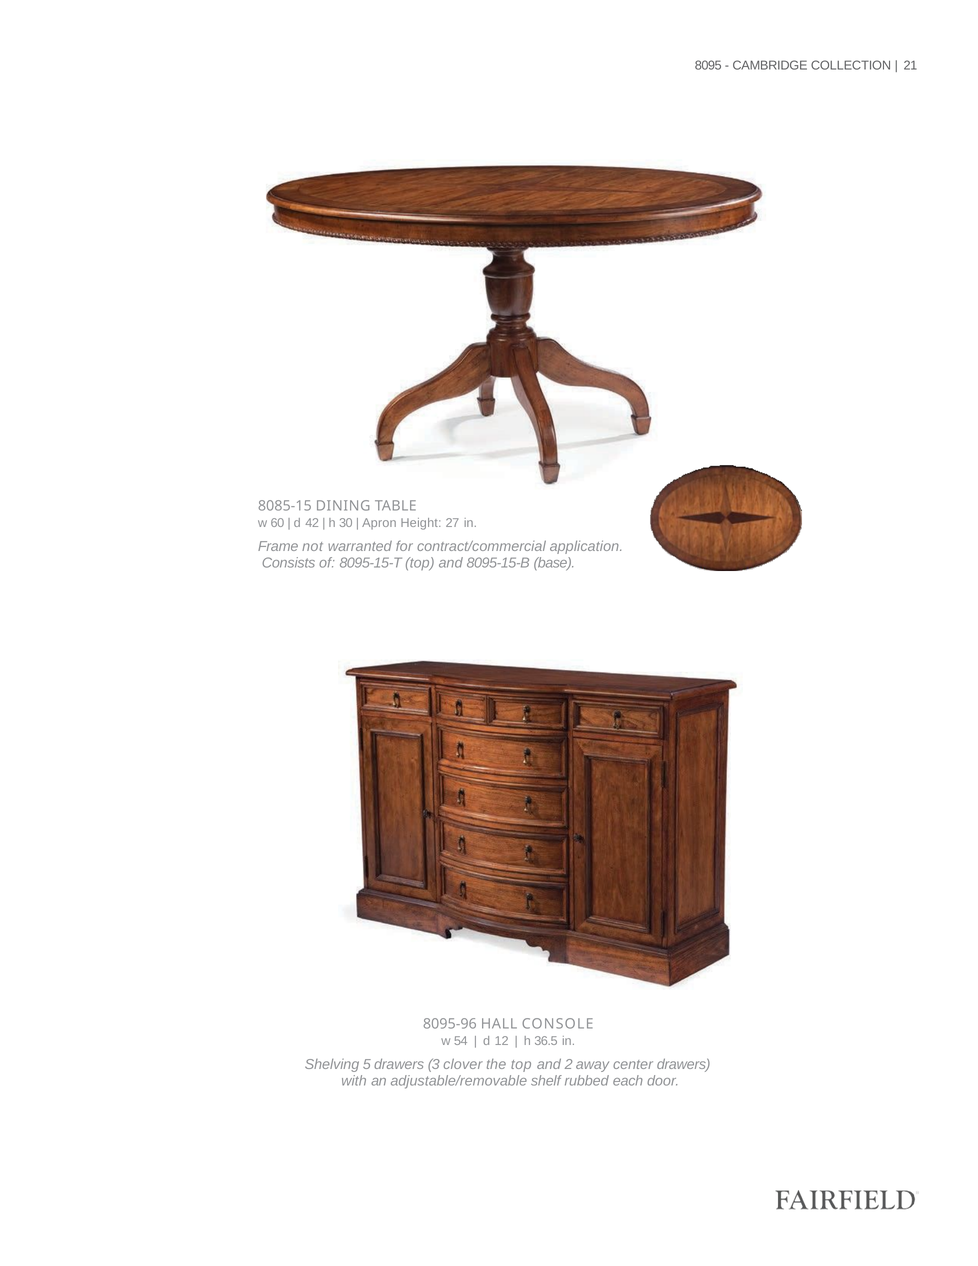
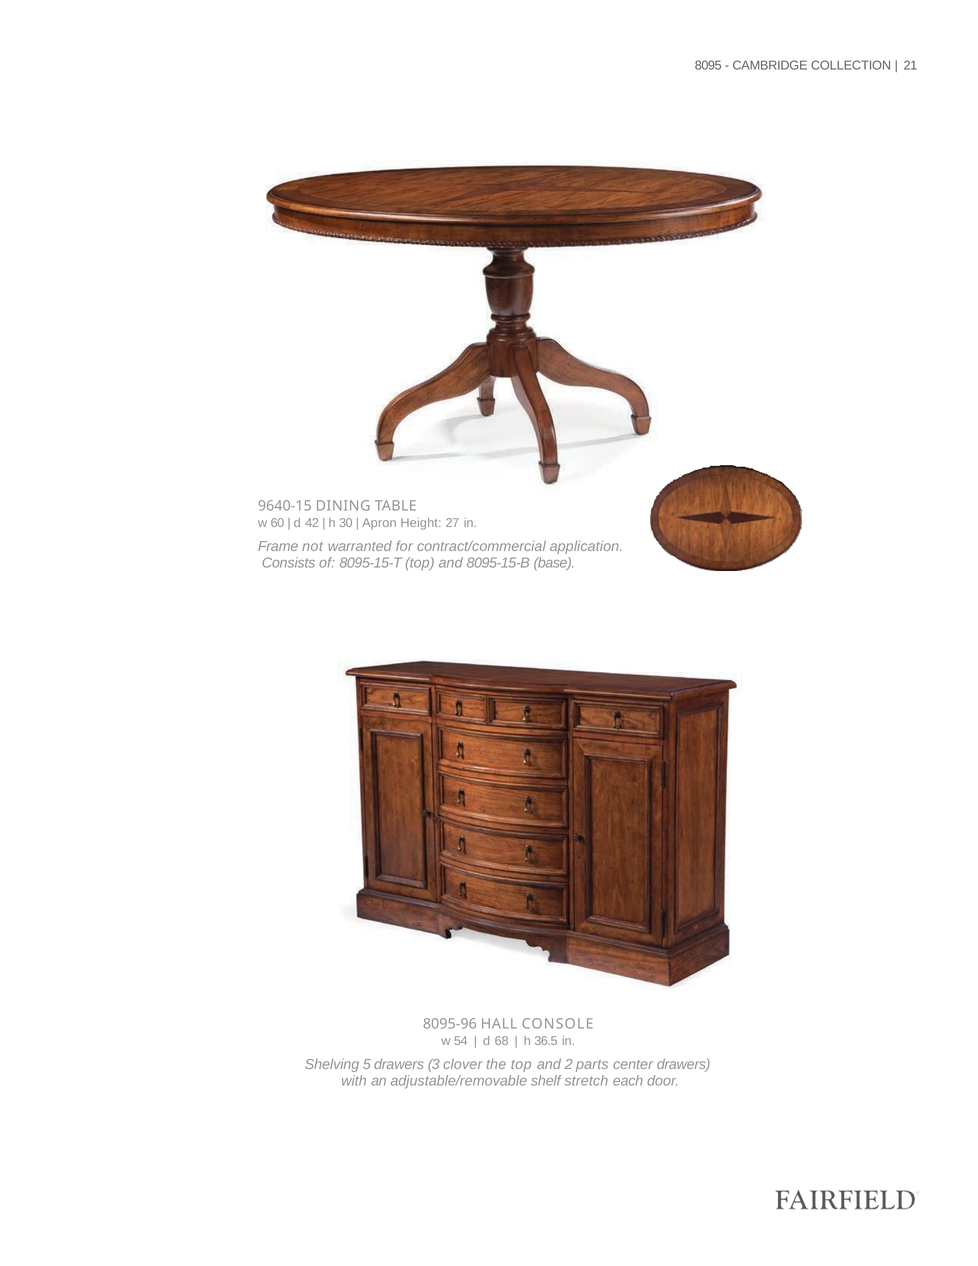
8085-15: 8085-15 -> 9640-15
12: 12 -> 68
away: away -> parts
rubbed: rubbed -> stretch
